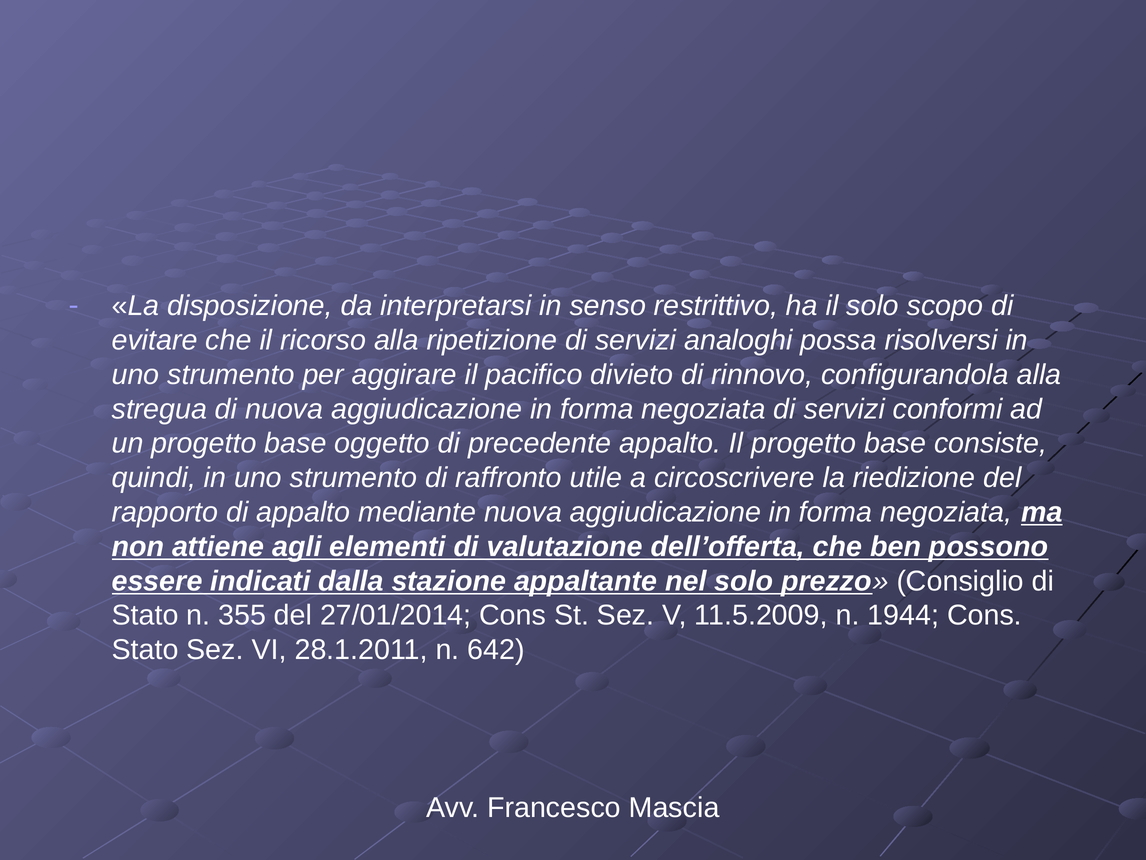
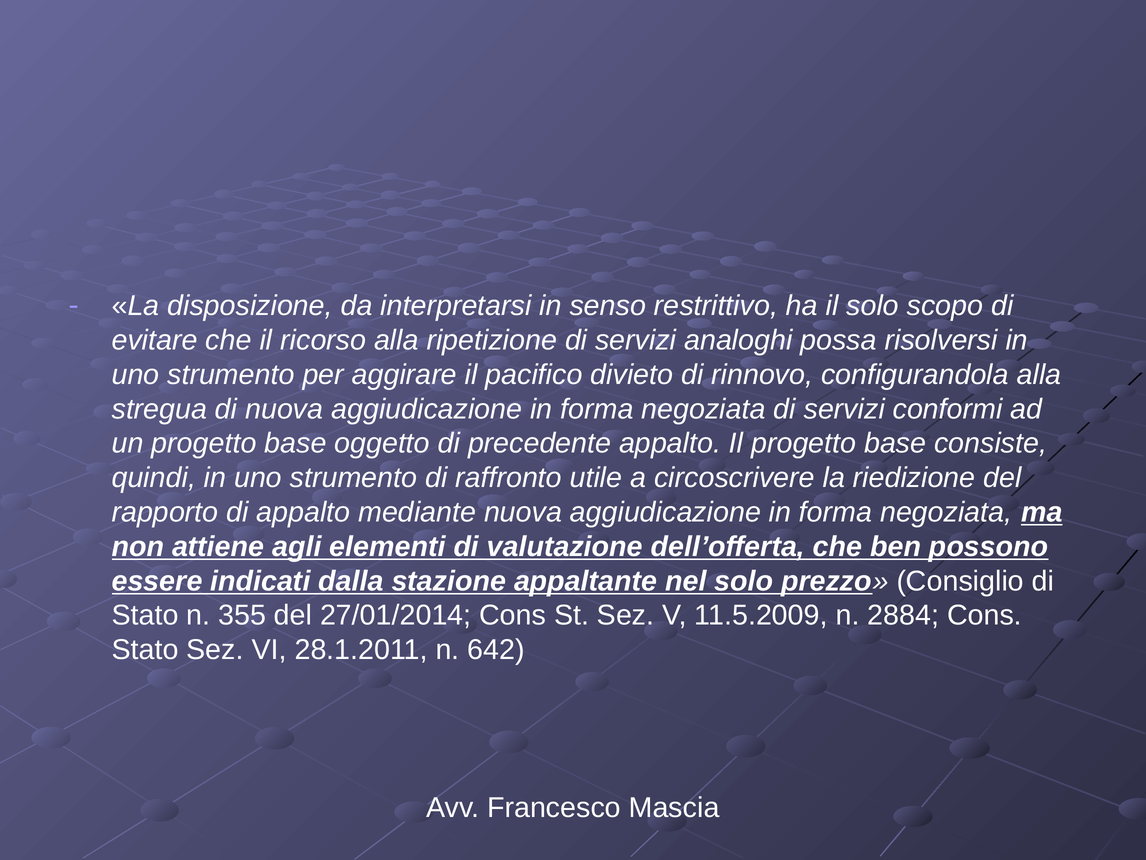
1944: 1944 -> 2884
